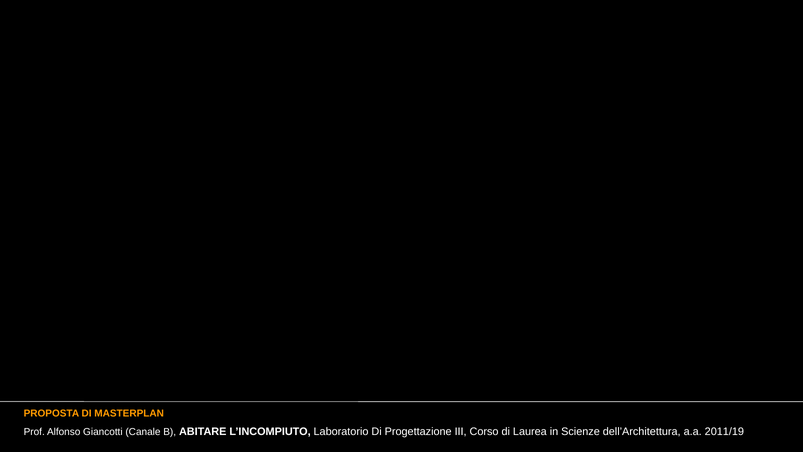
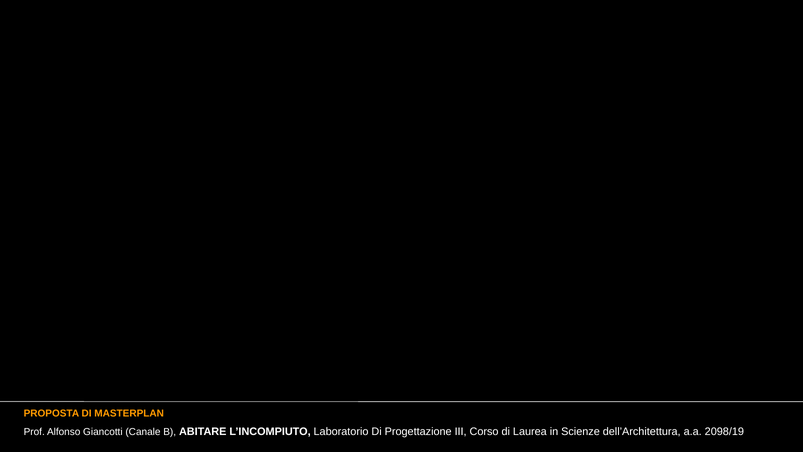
2011/19: 2011/19 -> 2098/19
